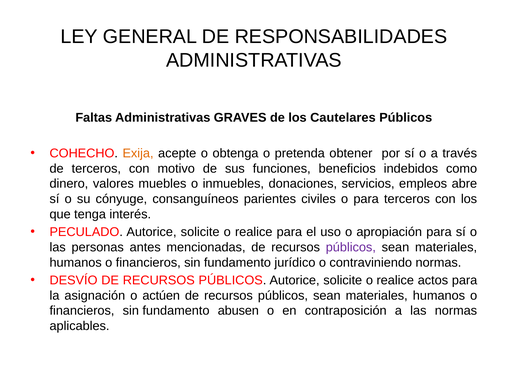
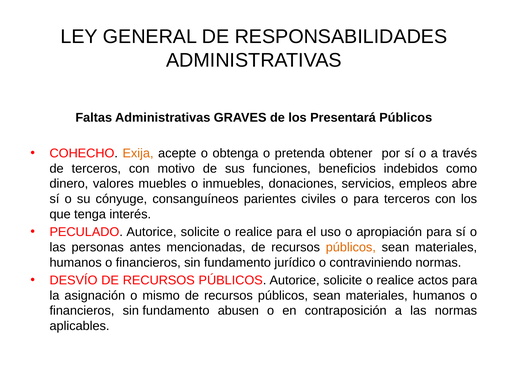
Cautelares: Cautelares -> Presentará
públicos at (351, 247) colour: purple -> orange
actúen: actúen -> mismo
